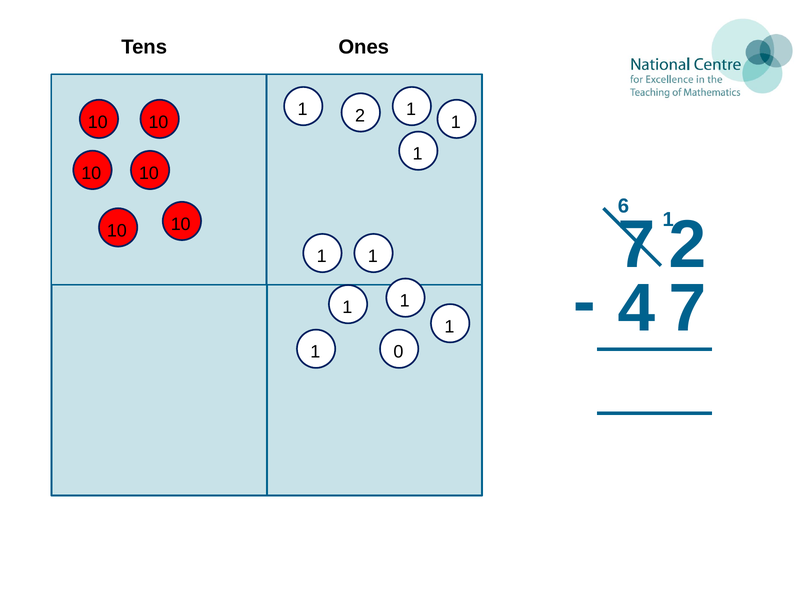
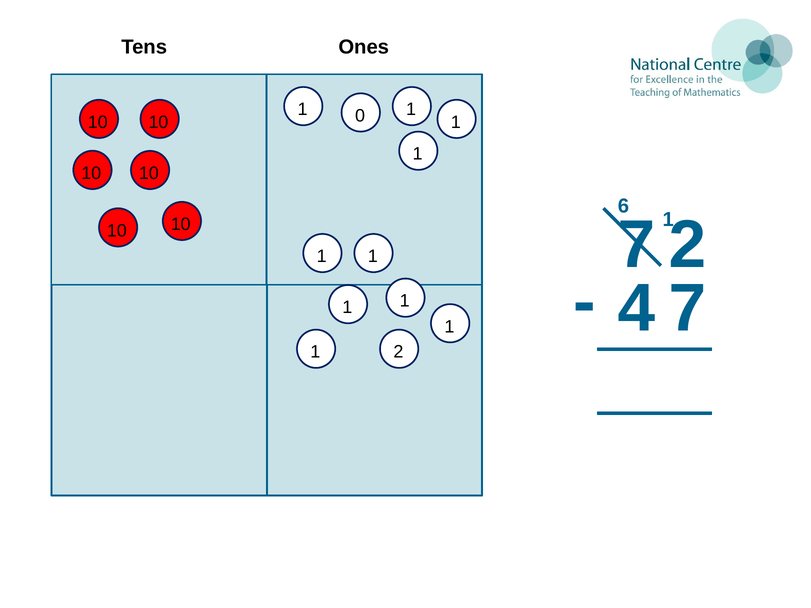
2: 2 -> 0
0: 0 -> 2
